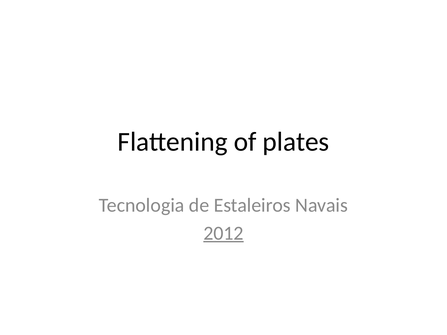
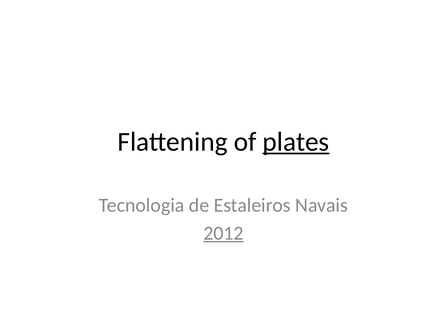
plates underline: none -> present
